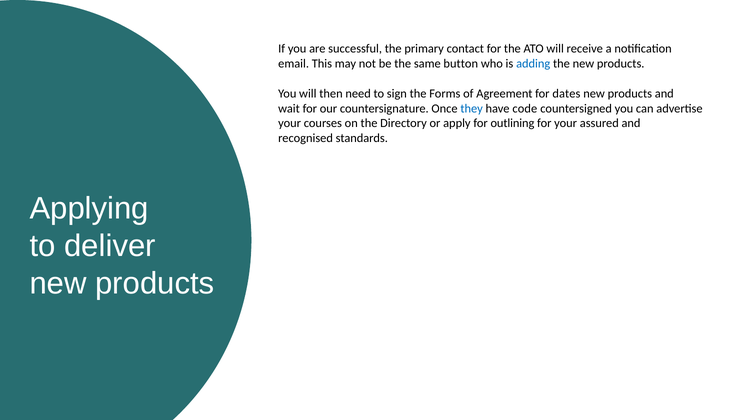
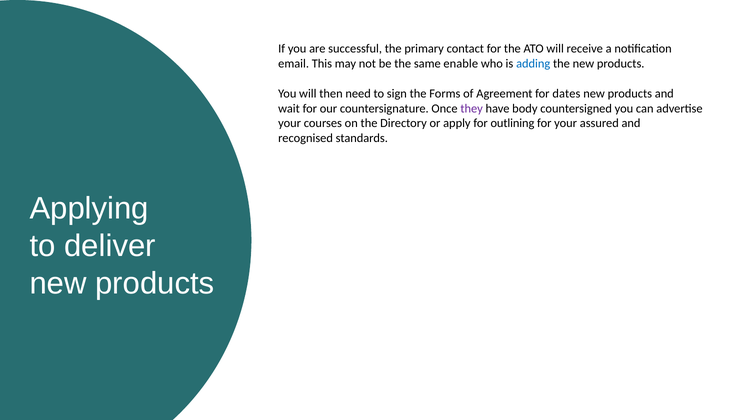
button: button -> enable
they colour: blue -> purple
code: code -> body
